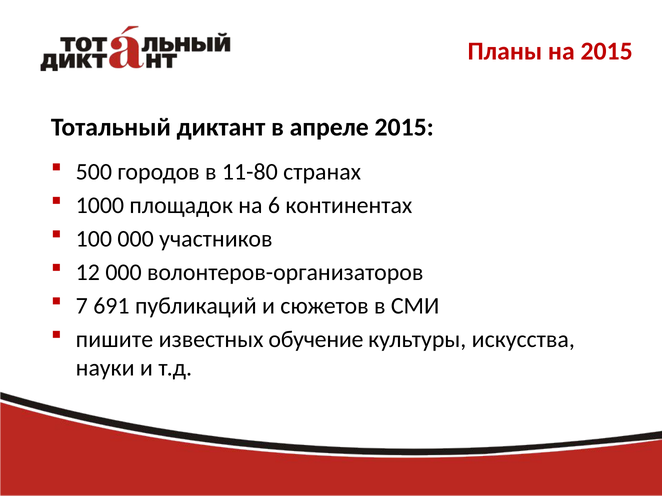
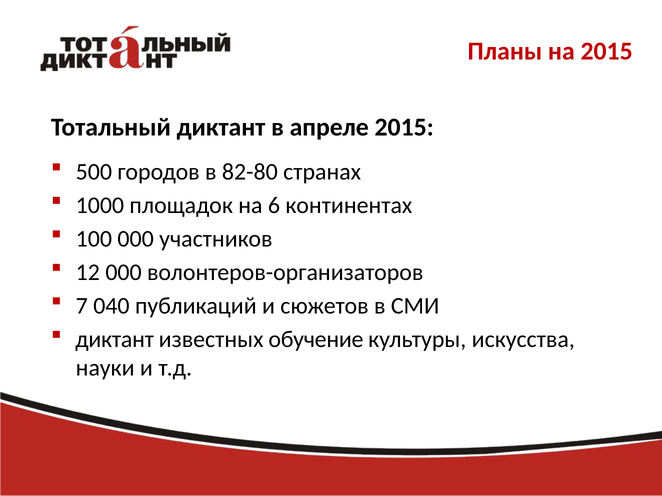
11-80: 11-80 -> 82-80
691: 691 -> 040
пишите at (114, 340): пишите -> диктант
